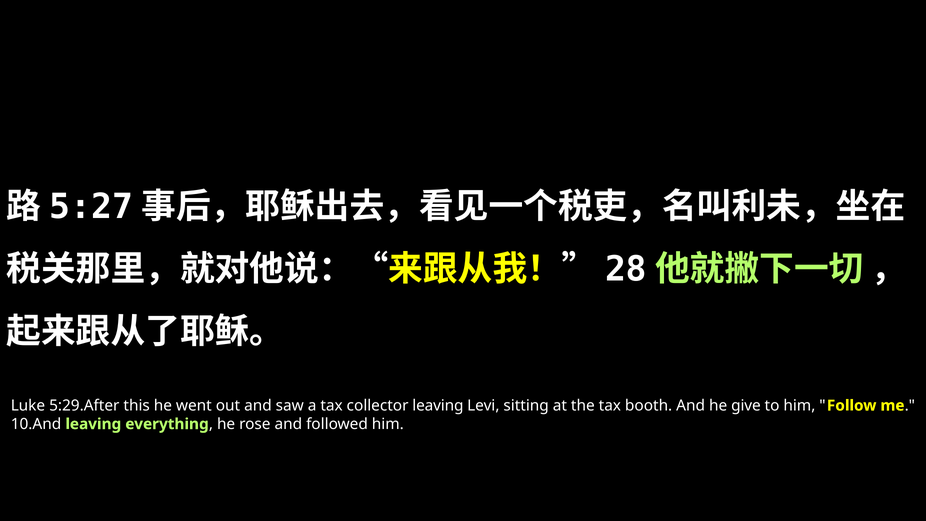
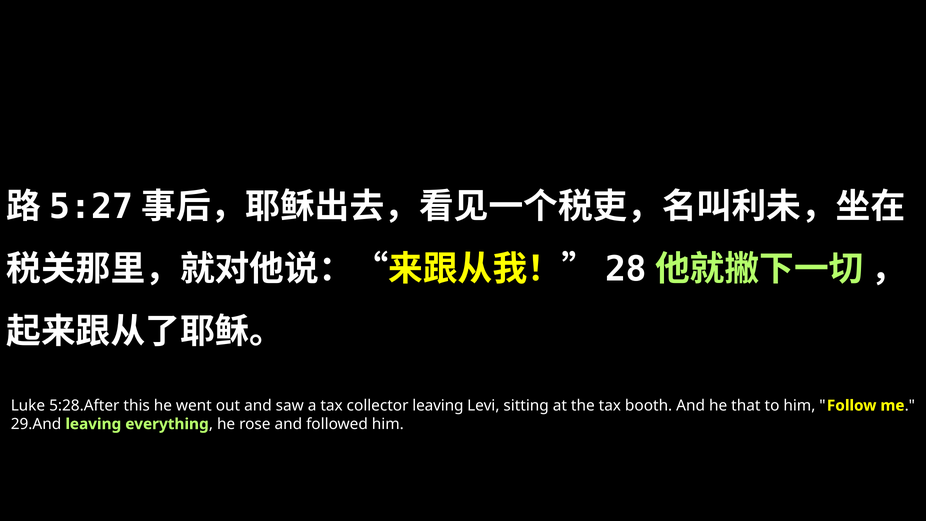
5:29.After: 5:29.After -> 5:28.After
give: give -> that
10.And: 10.And -> 29.And
